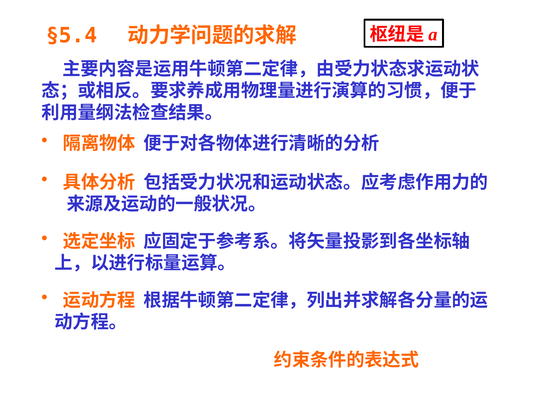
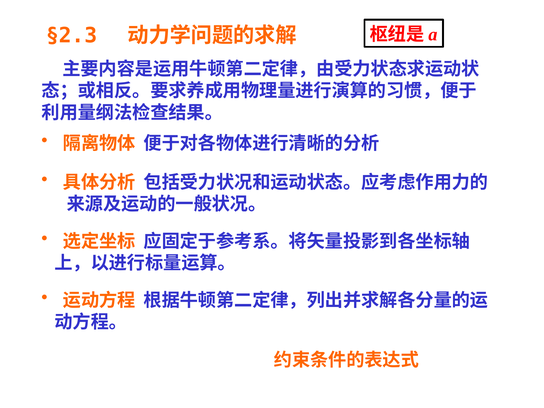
§5.4: §5.4 -> §2.3
